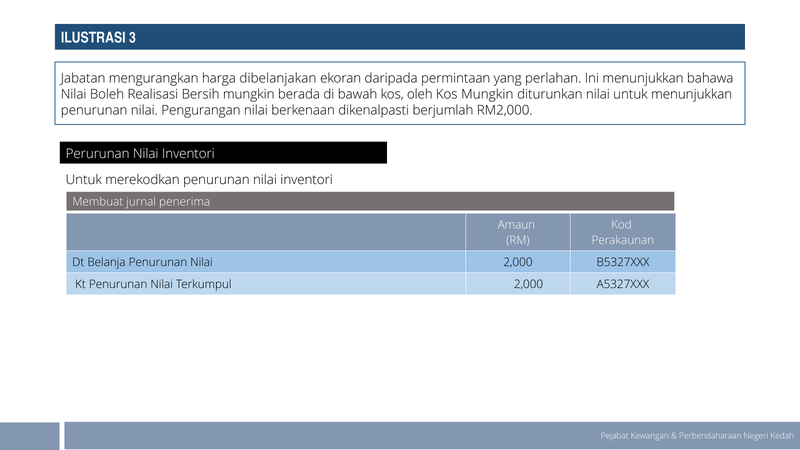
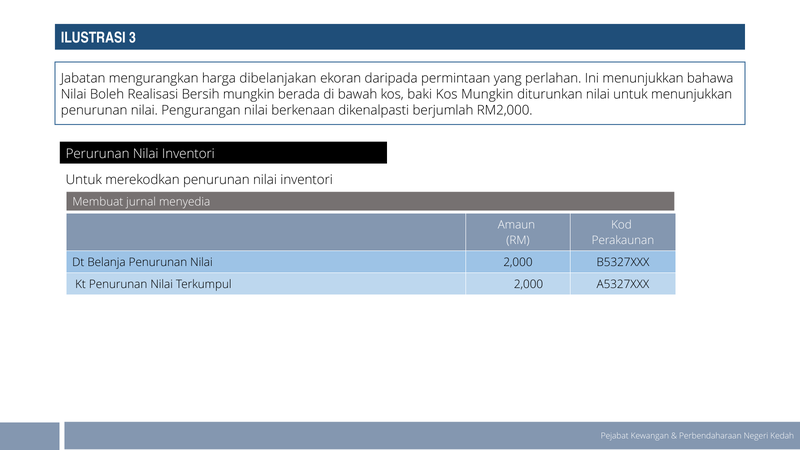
oleh: oleh -> baki
penerima: penerima -> menyedia
